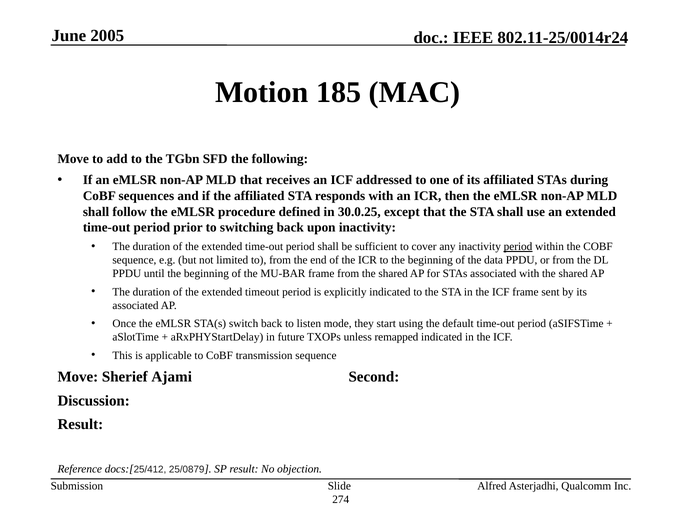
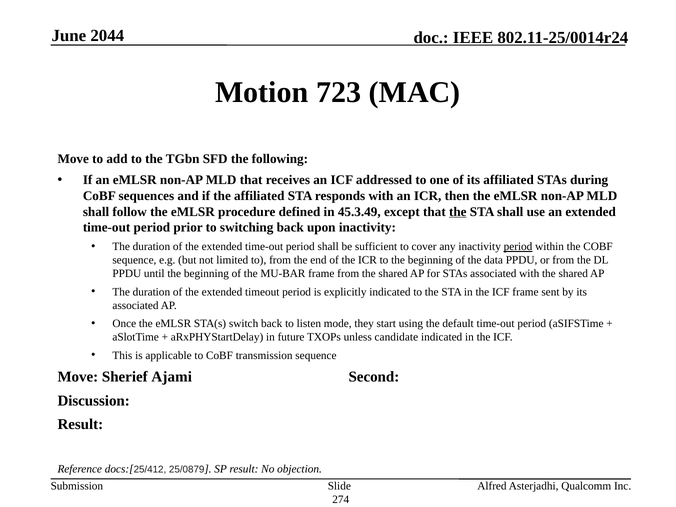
2005: 2005 -> 2044
185: 185 -> 723
30.0.25: 30.0.25 -> 45.3.49
the at (458, 212) underline: none -> present
remapped: remapped -> candidate
